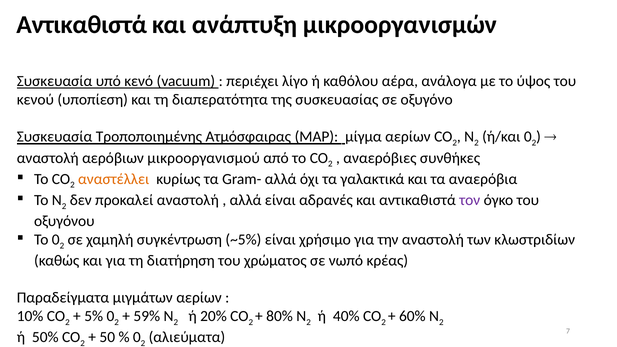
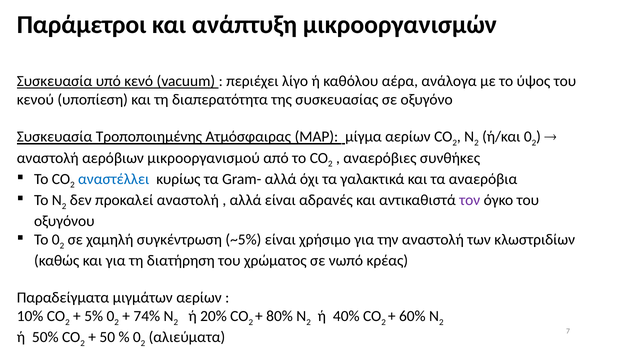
Αντικαθιστά at (82, 25): Αντικαθιστά -> Παράμετροι
αναστέλλει colour: orange -> blue
59%: 59% -> 74%
